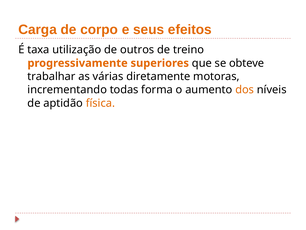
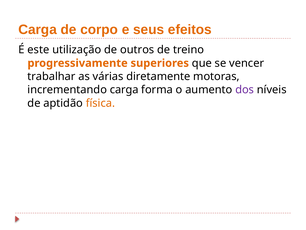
taxa: taxa -> este
obteve: obteve -> vencer
incrementando todas: todas -> carga
dos colour: orange -> purple
